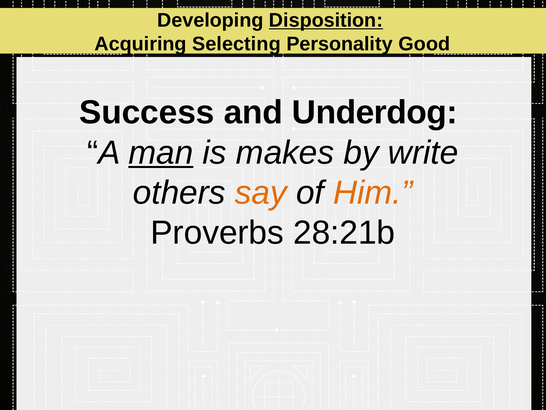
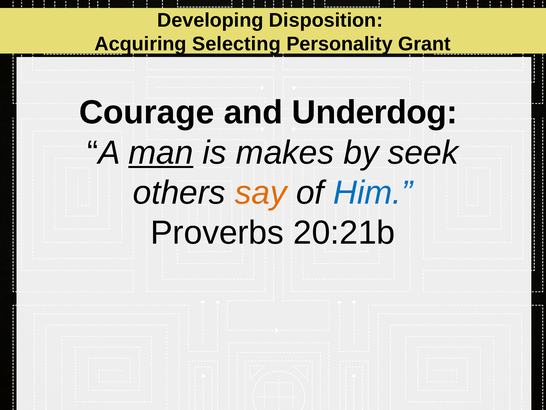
Disposition underline: present -> none
Good: Good -> Grant
Success: Success -> Courage
write: write -> seek
Him colour: orange -> blue
28:21b: 28:21b -> 20:21b
